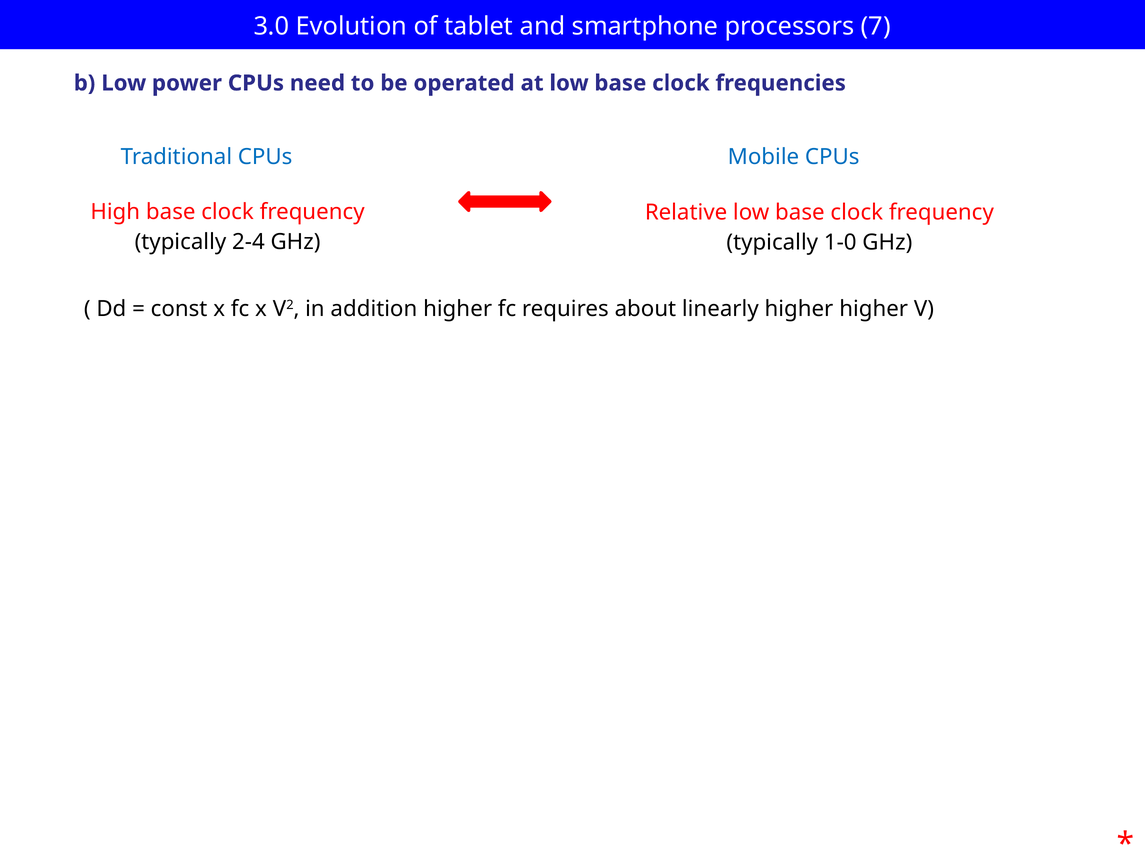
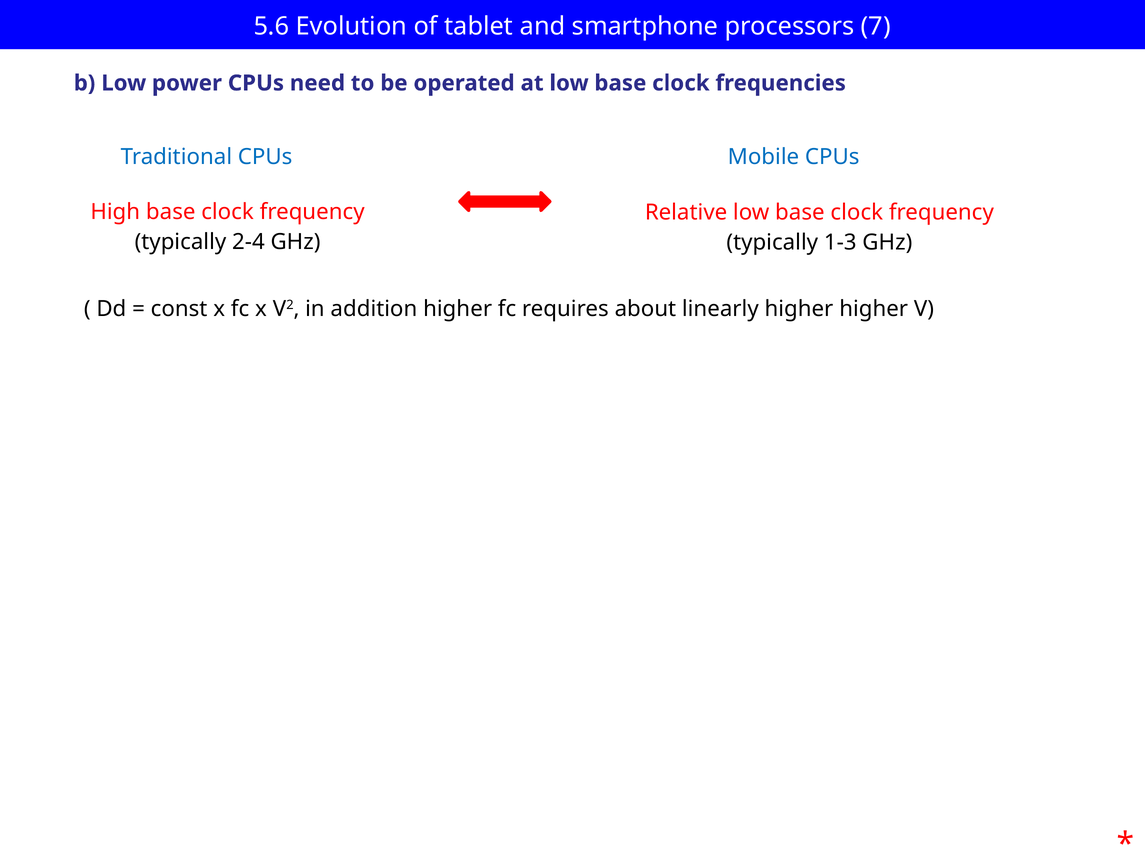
3.0: 3.0 -> 5.6
1-0: 1-0 -> 1-3
